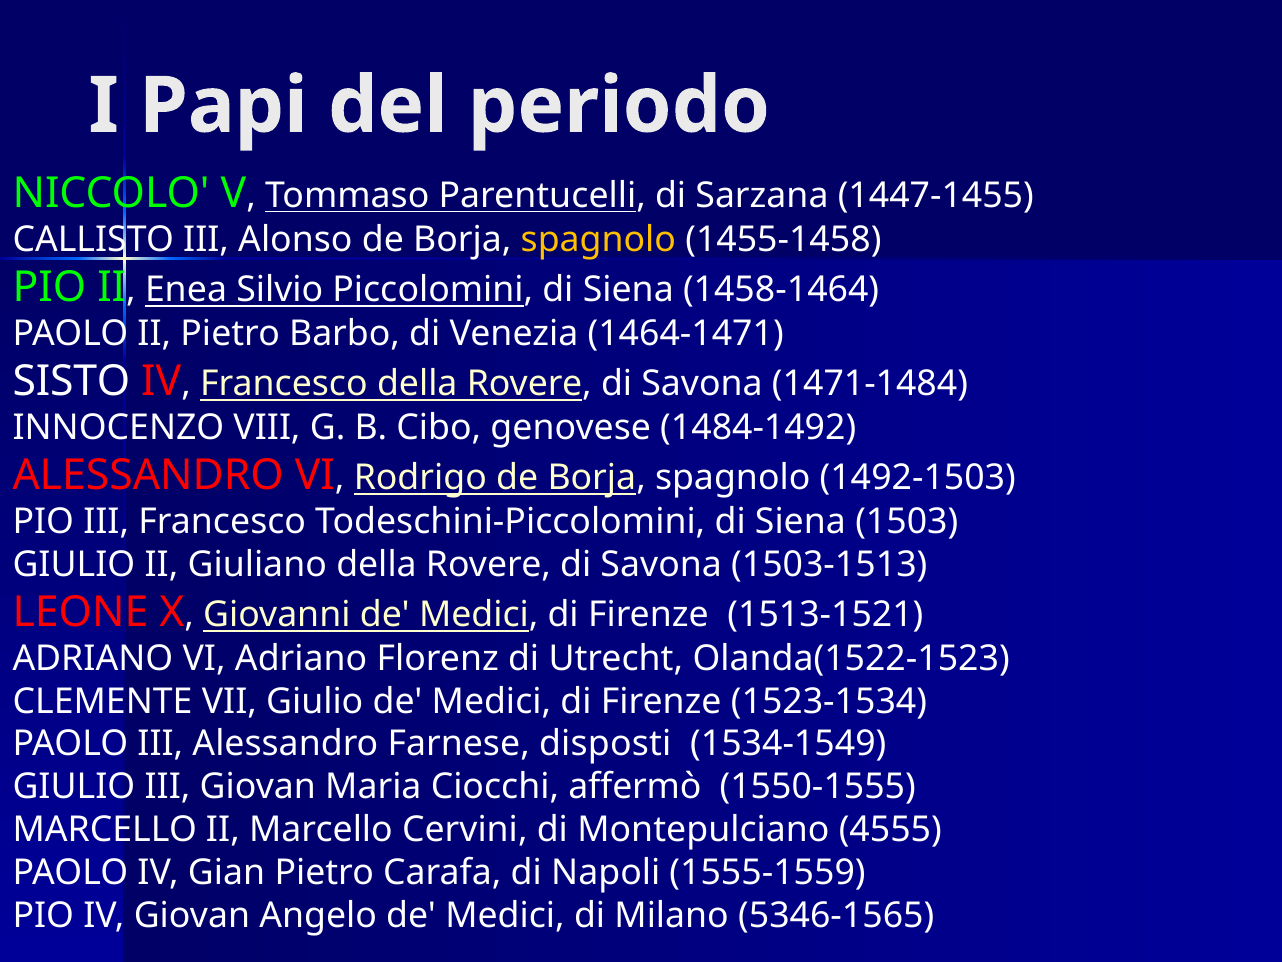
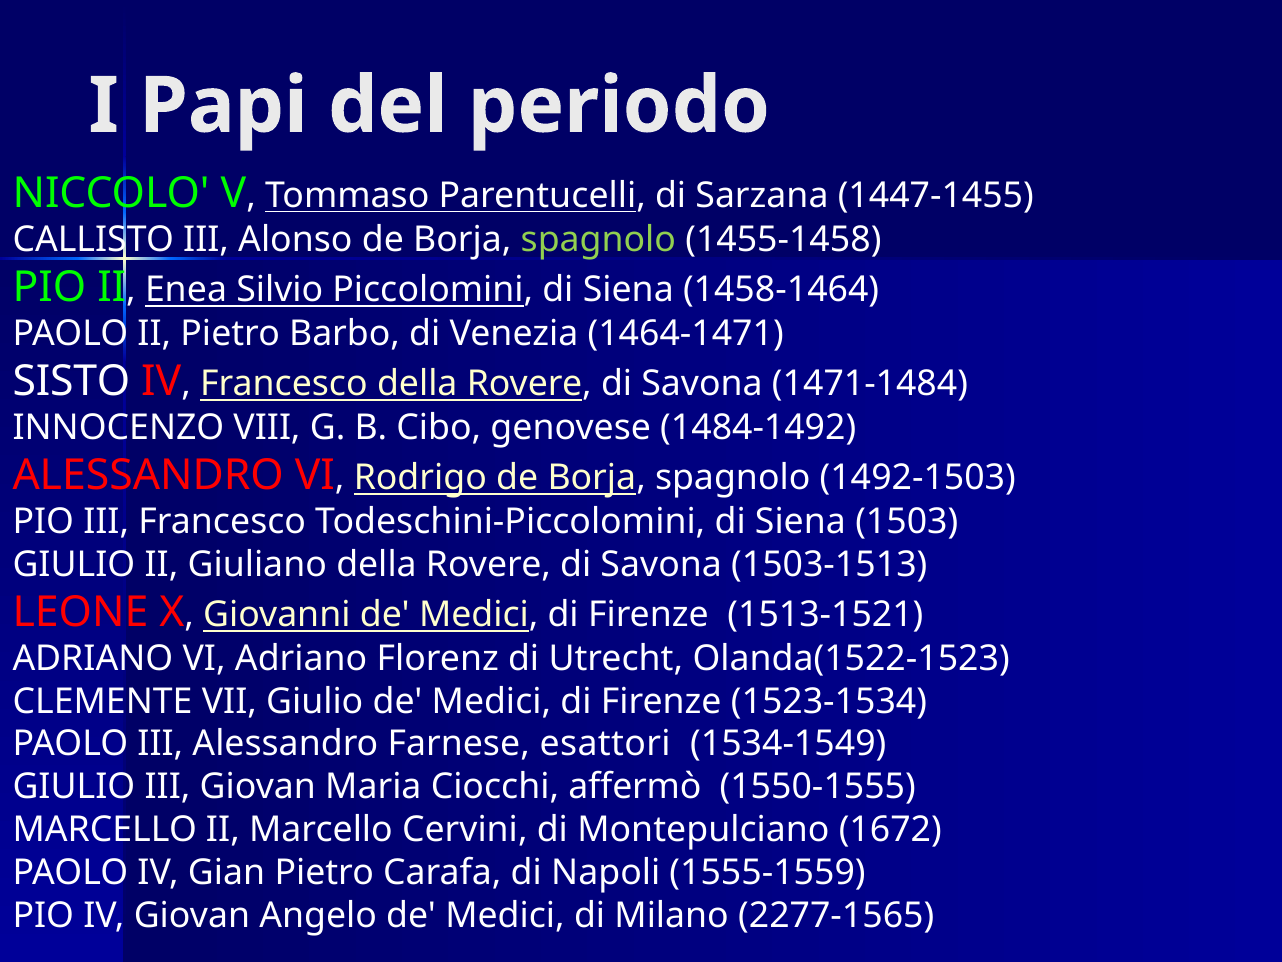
spagnolo at (598, 239) colour: yellow -> light green
disposti: disposti -> esattori
4555: 4555 -> 1672
5346-1565: 5346-1565 -> 2277-1565
